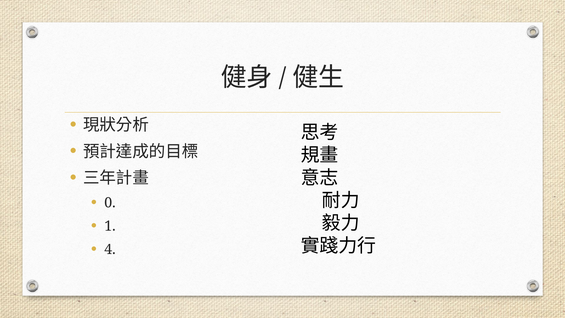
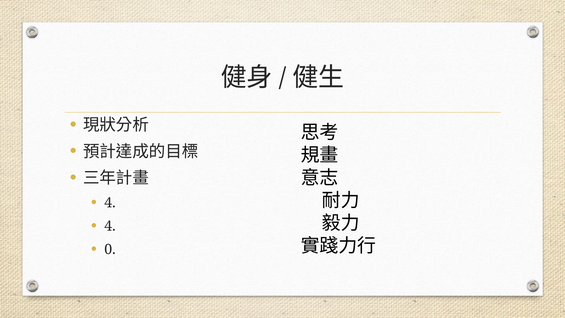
0 at (110, 203): 0 -> 4
1 at (110, 226): 1 -> 4
4: 4 -> 0
